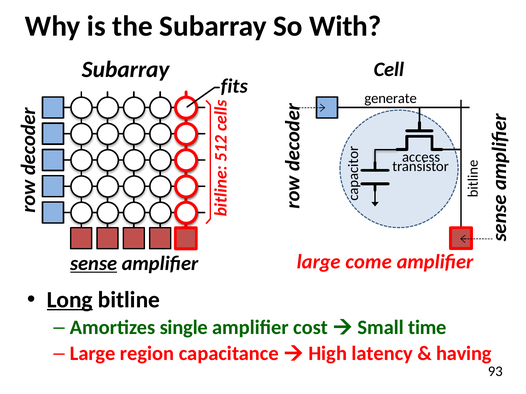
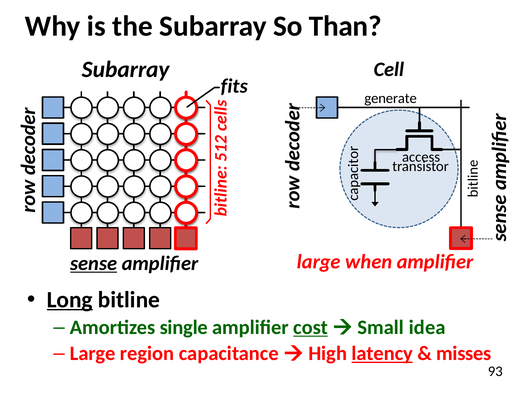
With: With -> Than
come: come -> when
cost underline: none -> present
time: time -> idea
latency underline: none -> present
having: having -> misses
